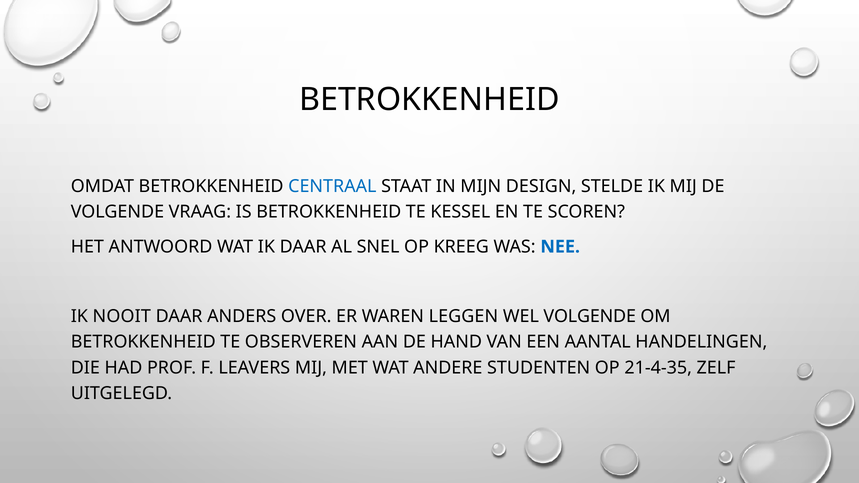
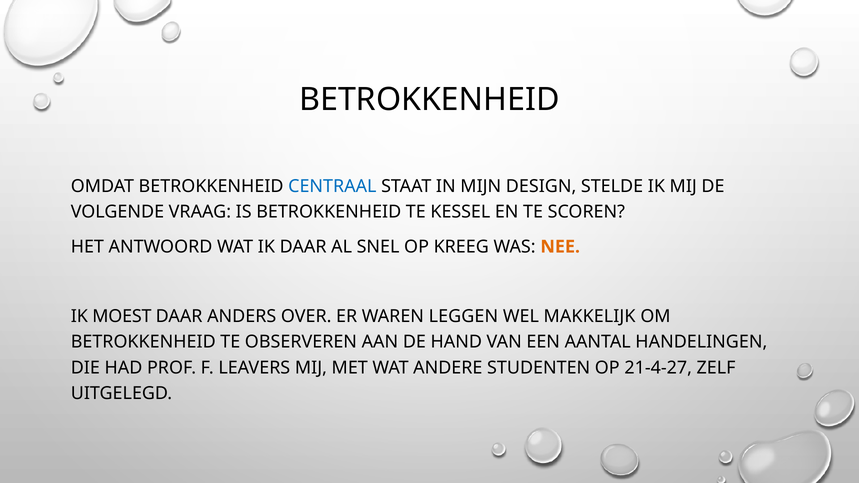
NEE colour: blue -> orange
NOOIT: NOOIT -> MOEST
WEL VOLGENDE: VOLGENDE -> MAKKELIJK
21-4-35: 21-4-35 -> 21-4-27
